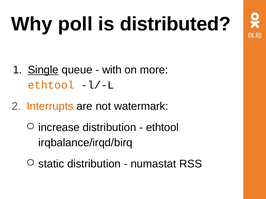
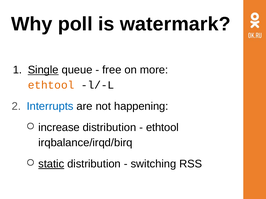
distributed: distributed -> watermark
with: with -> free
Interrupts colour: orange -> blue
watermark: watermark -> happening
static underline: none -> present
numastat: numastat -> switching
